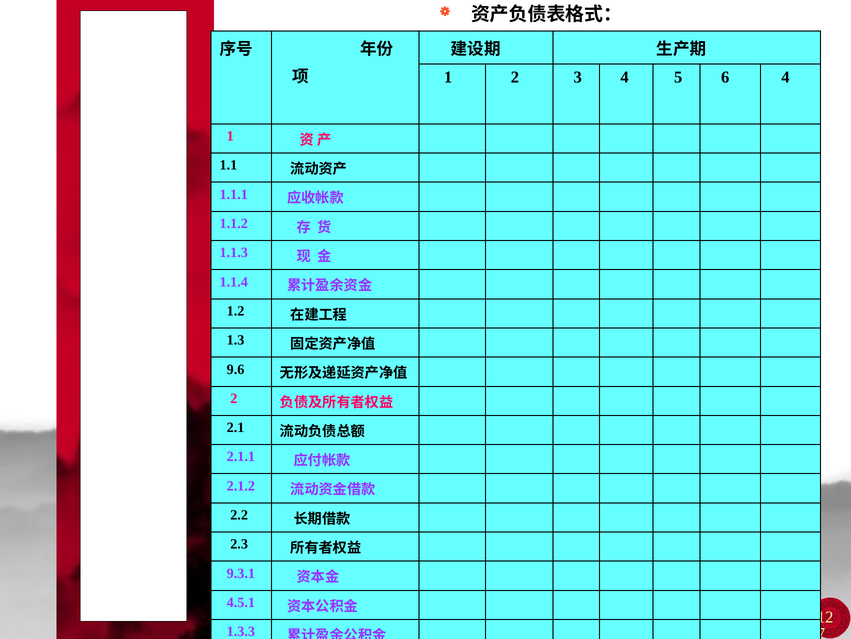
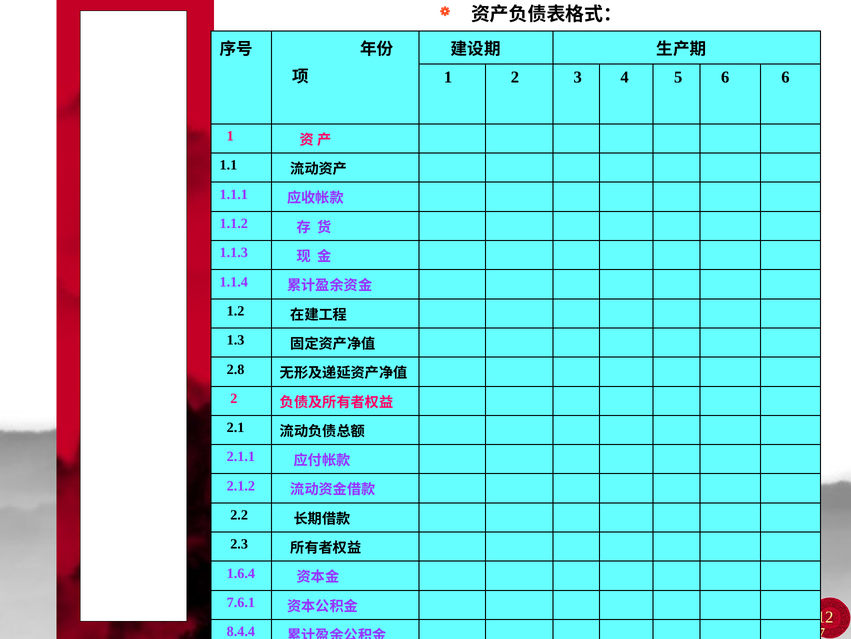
6 4: 4 -> 6
9.6: 9.6 -> 2.8
9.3.1: 9.3.1 -> 1.6.4
4.5.1: 4.5.1 -> 7.6.1
1.3.3: 1.3.3 -> 8.4.4
